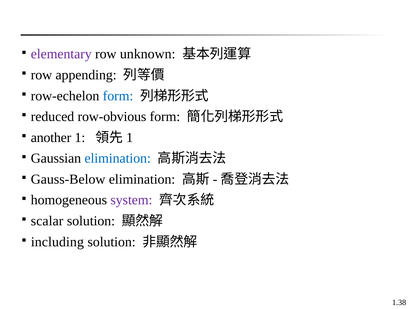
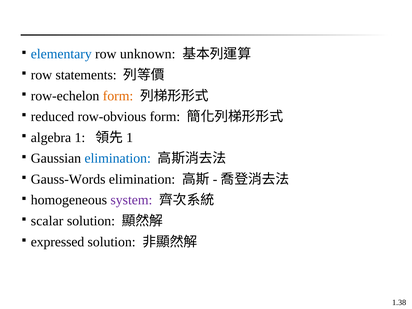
elementary colour: purple -> blue
appending: appending -> statements
form at (118, 96) colour: blue -> orange
another: another -> algebra
Gauss-Below: Gauss-Below -> Gauss-Words
including: including -> expressed
